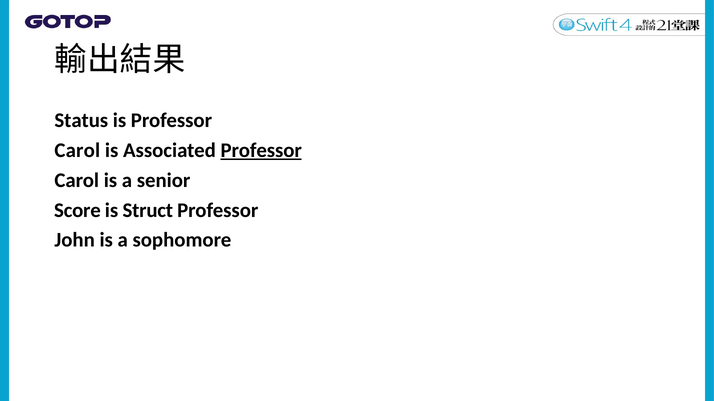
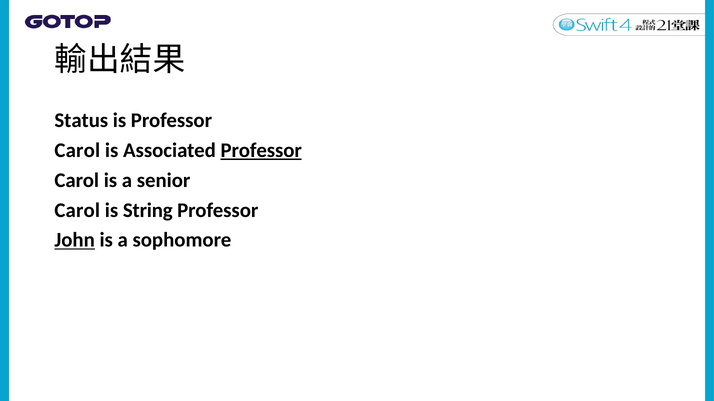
Score at (77, 211): Score -> Carol
Struct: Struct -> String
John underline: none -> present
